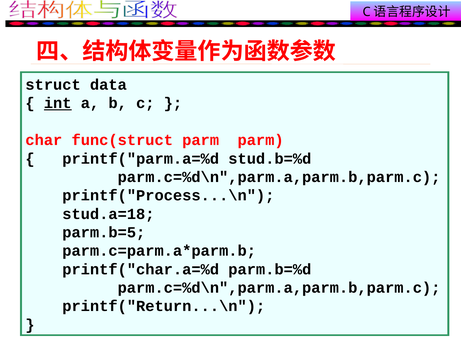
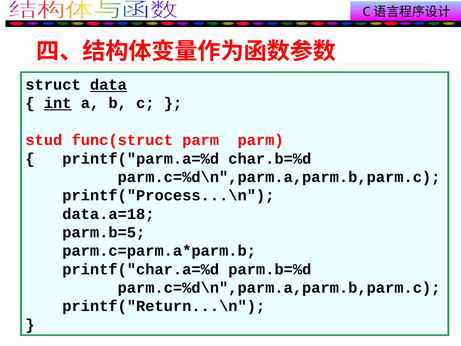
data underline: none -> present
char: char -> stud
stud.b=%d: stud.b=%d -> char.b=%d
stud.a=18: stud.a=18 -> data.a=18
